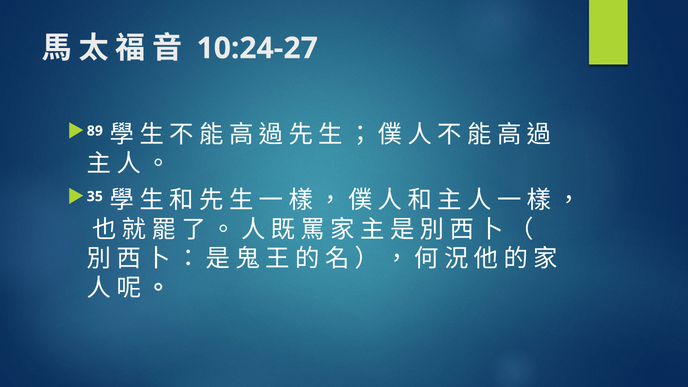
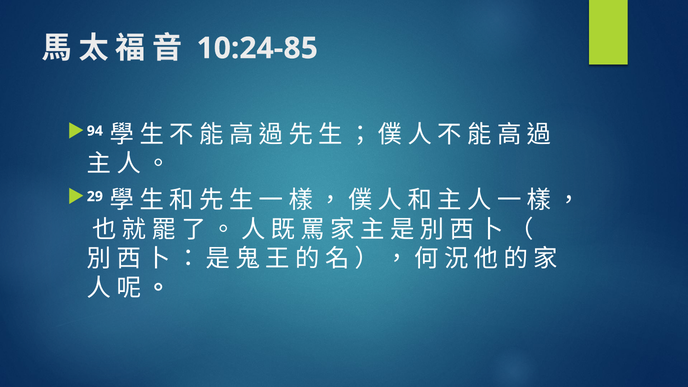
10:24-27: 10:24-27 -> 10:24-85
89: 89 -> 94
35: 35 -> 29
